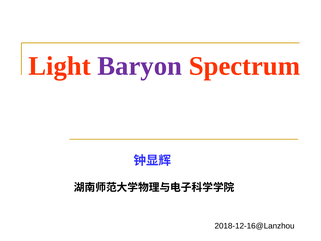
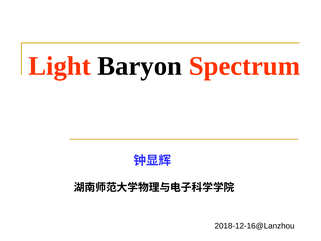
Baryon colour: purple -> black
